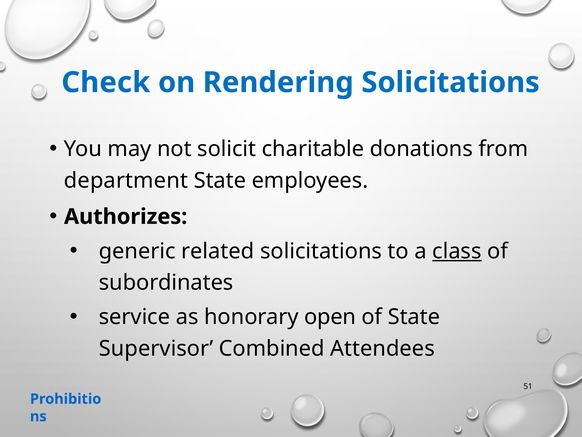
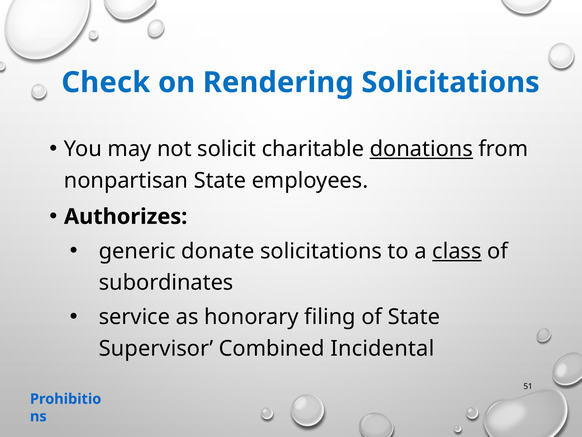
donations underline: none -> present
department: department -> nonpartisan
related: related -> donate
open: open -> filing
Attendees: Attendees -> Incidental
